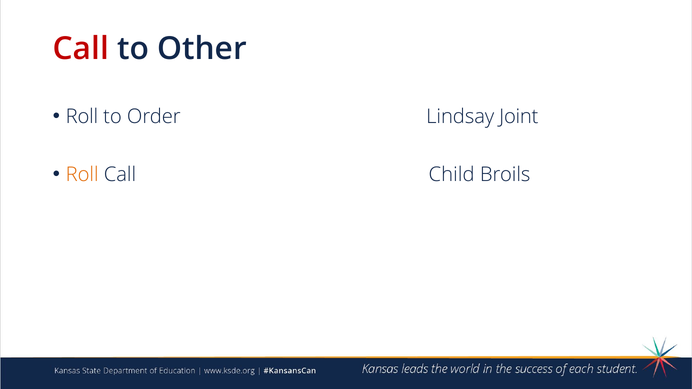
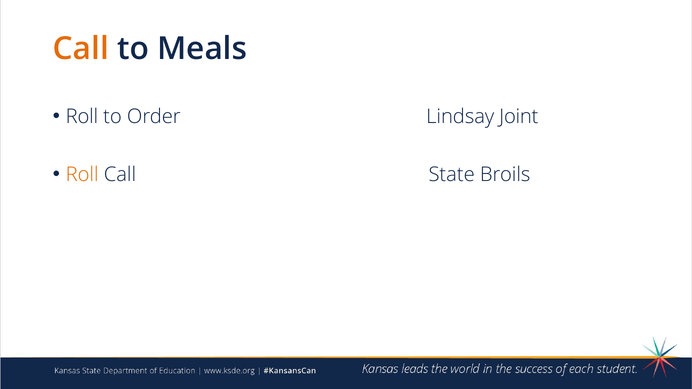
Call at (81, 49) colour: red -> orange
Other: Other -> Meals
Child: Child -> State
